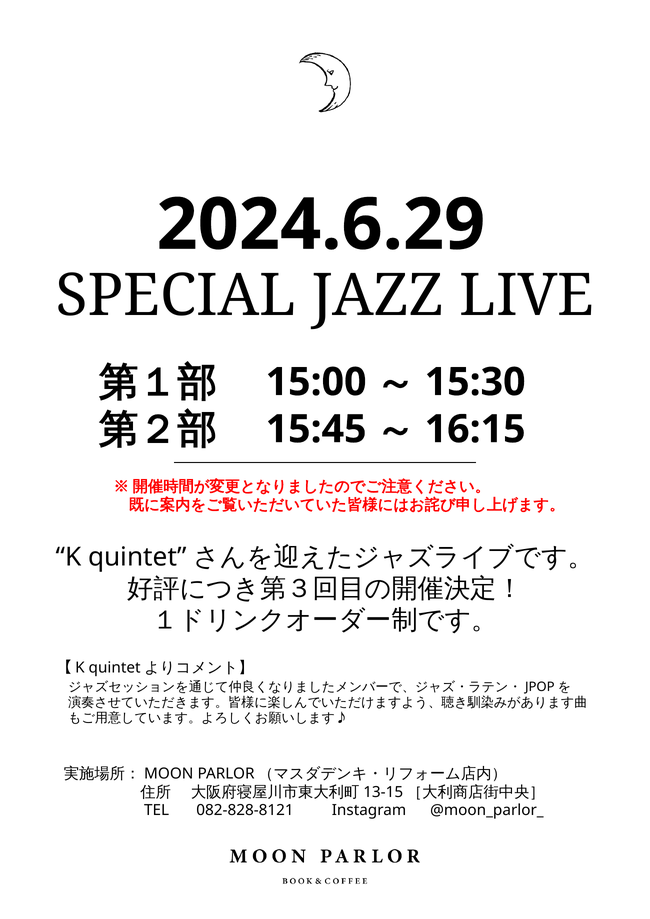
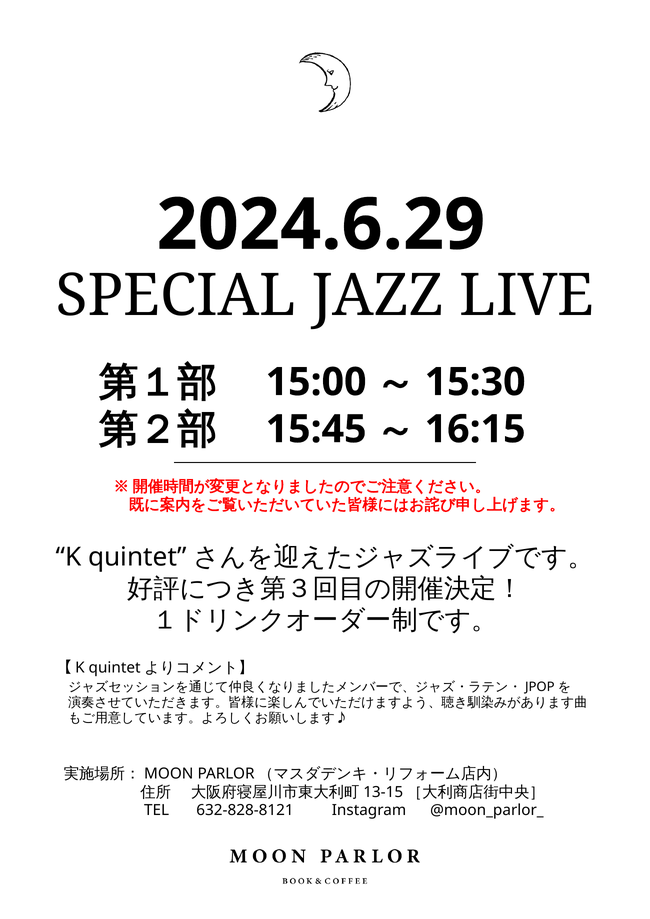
082-828-8121: 082-828-8121 -> 632-828-8121
